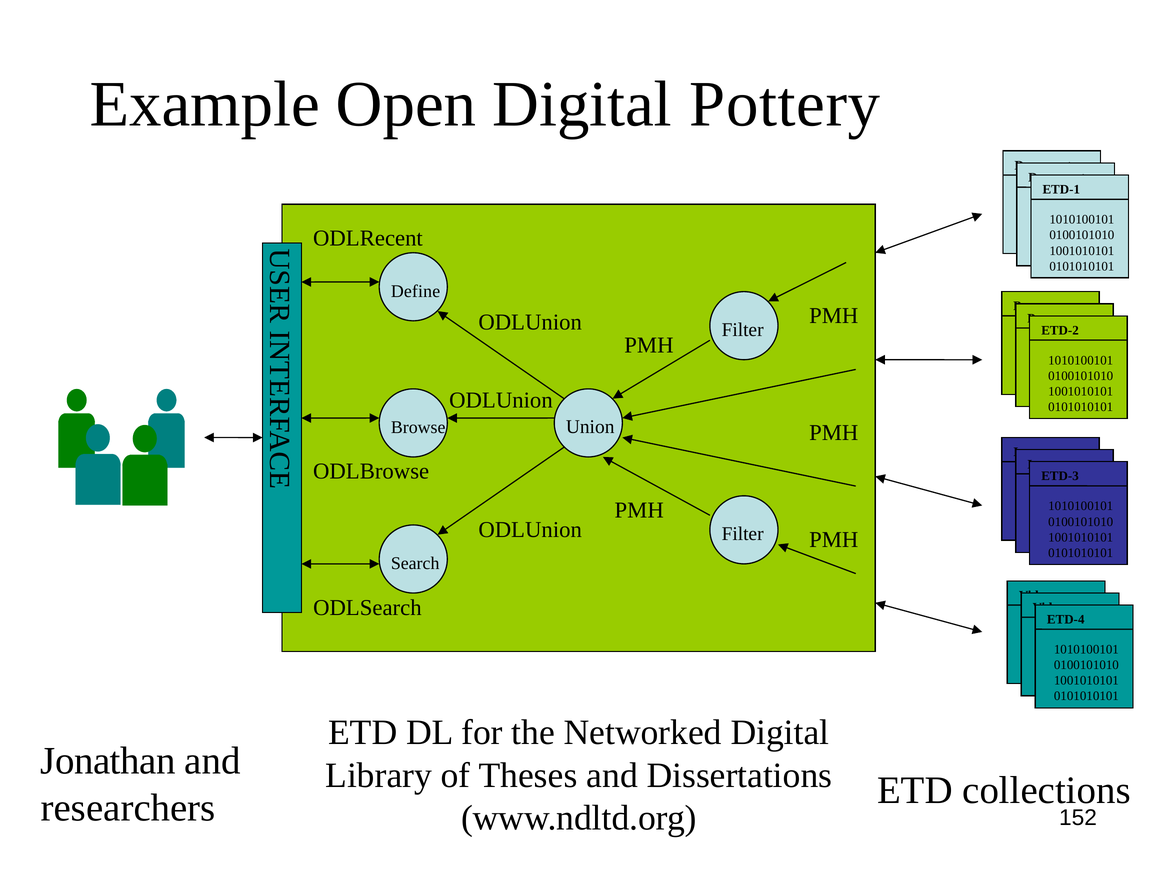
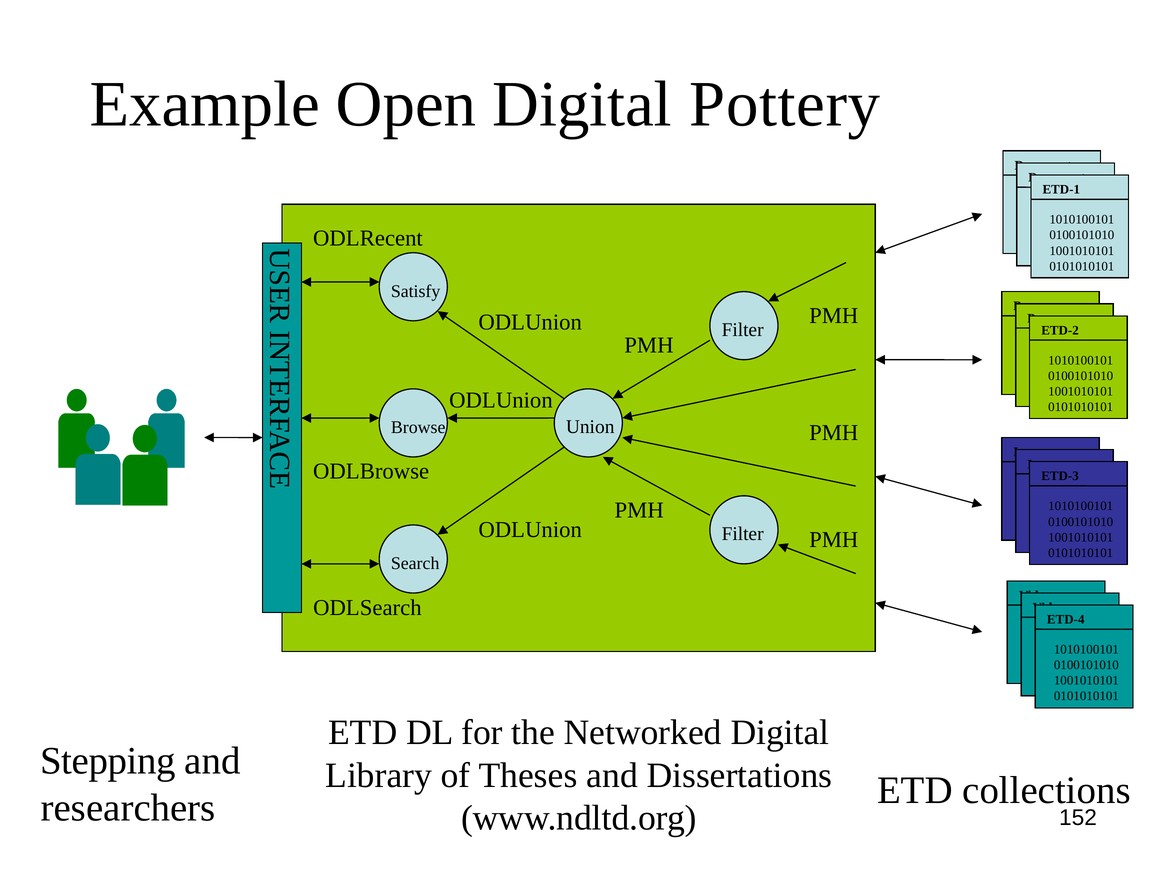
Define: Define -> Satisfy
Jonathan: Jonathan -> Stepping
